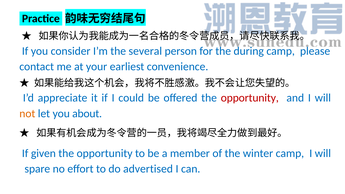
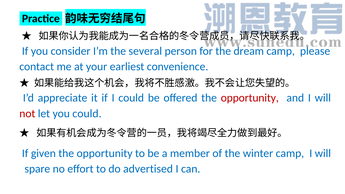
during: during -> dream
not colour: orange -> red
you about: about -> could
